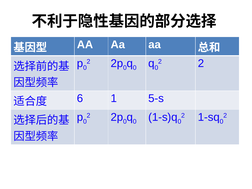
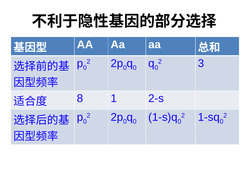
2 at (201, 63): 2 -> 3
6: 6 -> 8
5-s: 5-s -> 2-s
